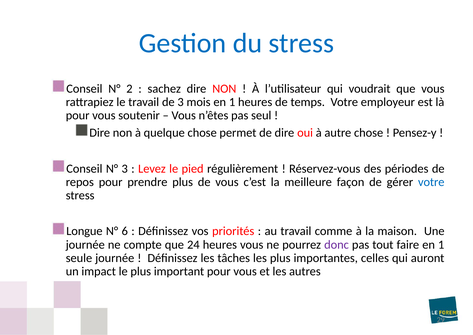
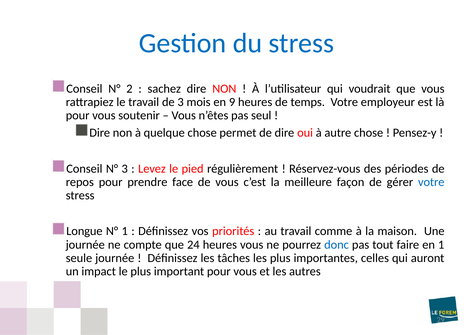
mois en 1: 1 -> 9
prendre plus: plus -> face
N° 6: 6 -> 1
donc colour: purple -> blue
